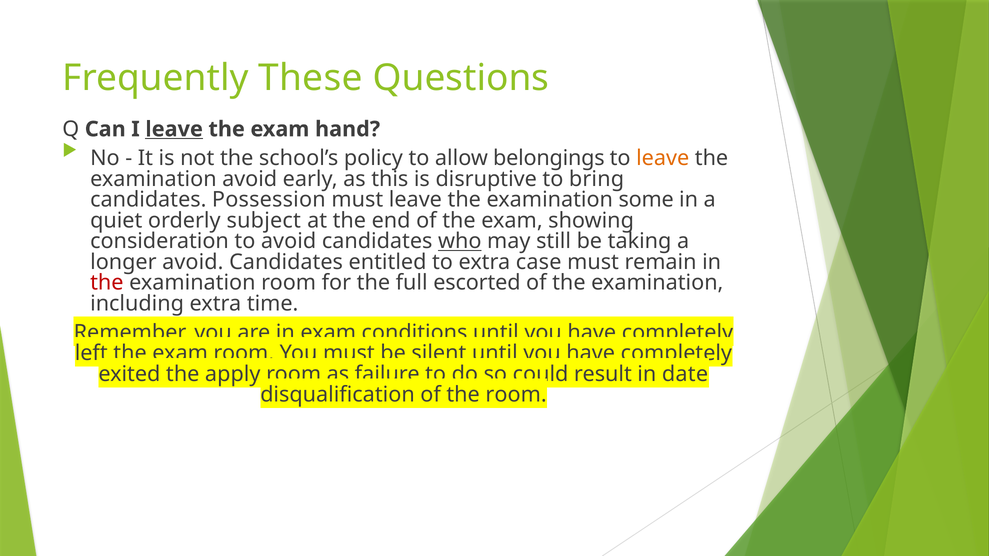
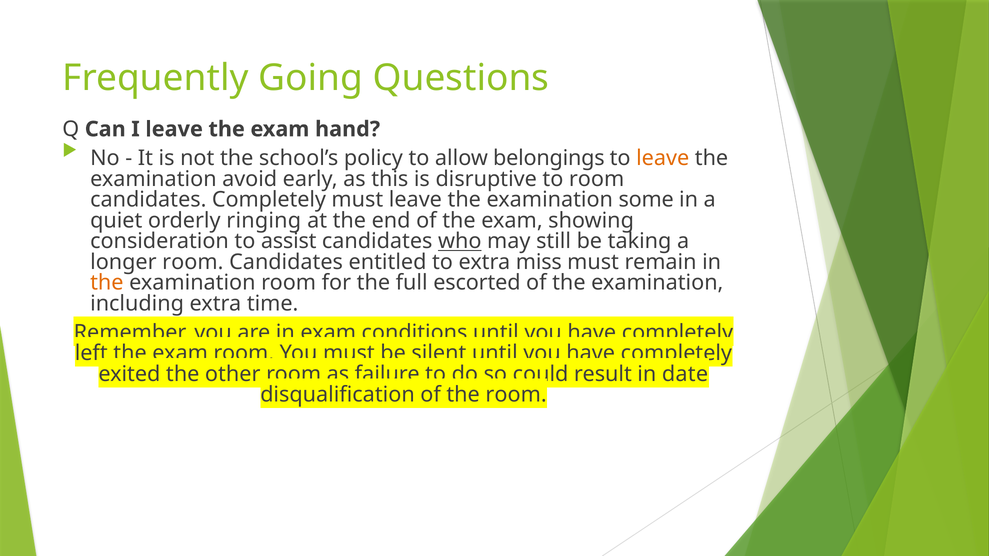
These: These -> Going
leave at (174, 129) underline: present -> none
to bring: bring -> room
candidates Possession: Possession -> Completely
subject: subject -> ringing
to avoid: avoid -> assist
longer avoid: avoid -> room
case: case -> miss
the at (107, 283) colour: red -> orange
apply: apply -> other
